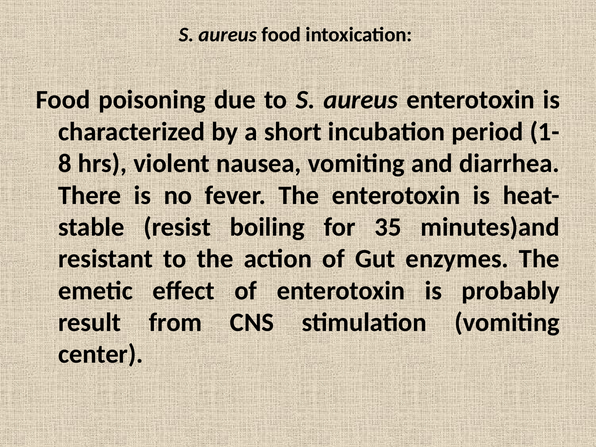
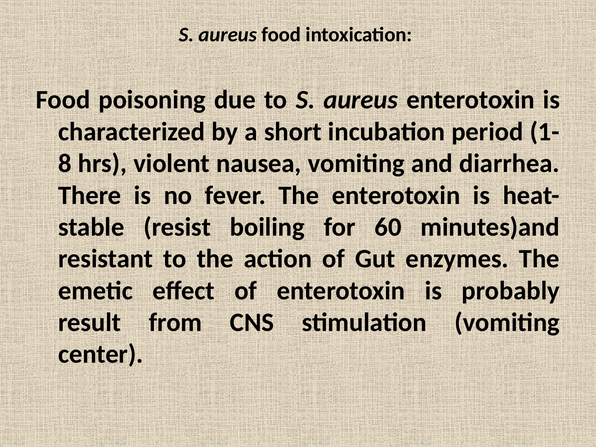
35: 35 -> 60
